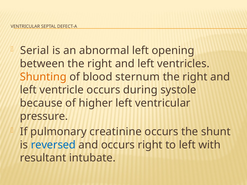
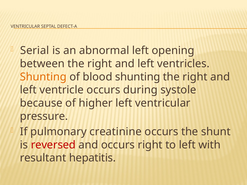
blood sternum: sternum -> shunting
reversed colour: blue -> red
intubate: intubate -> hepatitis
